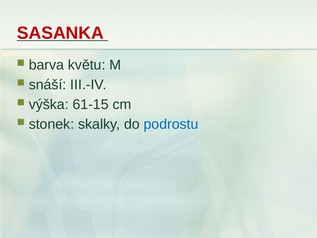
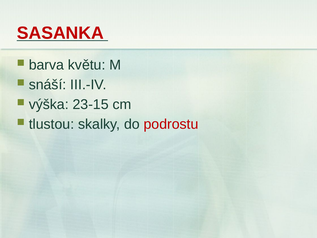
61-15: 61-15 -> 23-15
stonek: stonek -> tlustou
podrostu colour: blue -> red
